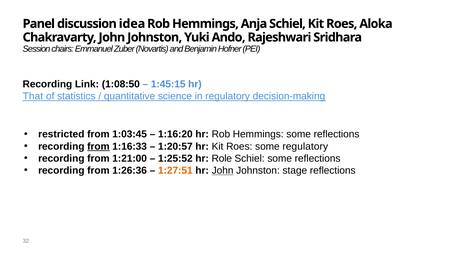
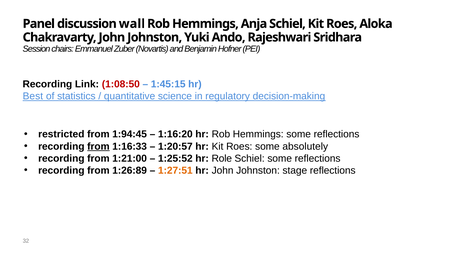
idea: idea -> wall
1:08:50 colour: black -> red
That: That -> Best
1:03:45: 1:03:45 -> 1:94:45
some regulatory: regulatory -> absolutely
1:26:36: 1:26:36 -> 1:26:89
John at (223, 170) underline: present -> none
